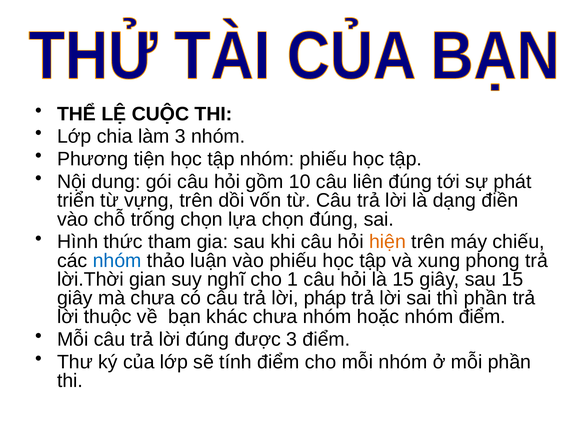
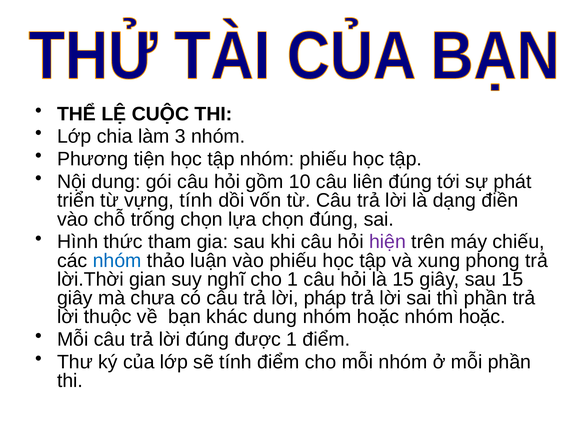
vựng trên: trên -> tính
hiện colour: orange -> purple
khác chưa: chưa -> dung
hoặc nhóm điểm: điểm -> hoặc
được 3: 3 -> 1
